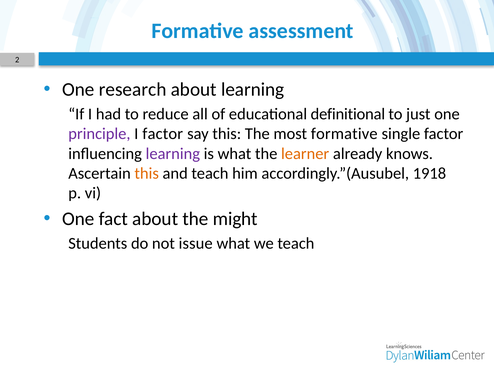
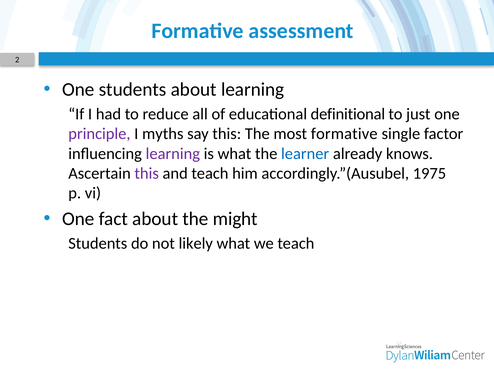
One research: research -> students
I factor: factor -> myths
learner colour: orange -> blue
this at (147, 173) colour: orange -> purple
1918: 1918 -> 1975
issue: issue -> likely
